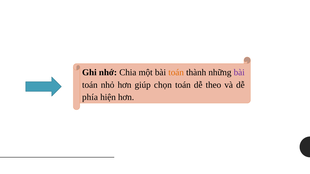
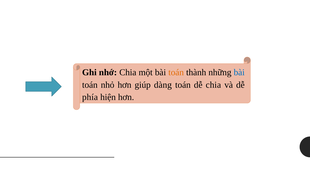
bài at (239, 73) colour: purple -> blue
chọn: chọn -> dàng
dễ theo: theo -> chia
